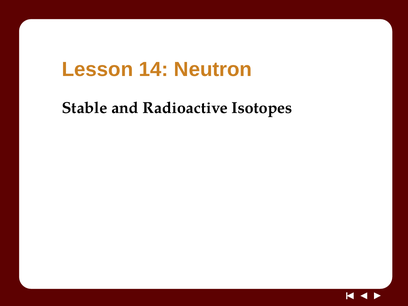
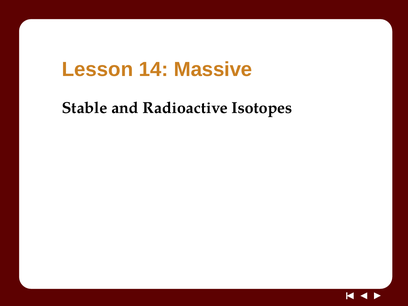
Neutron: Neutron -> Massive
